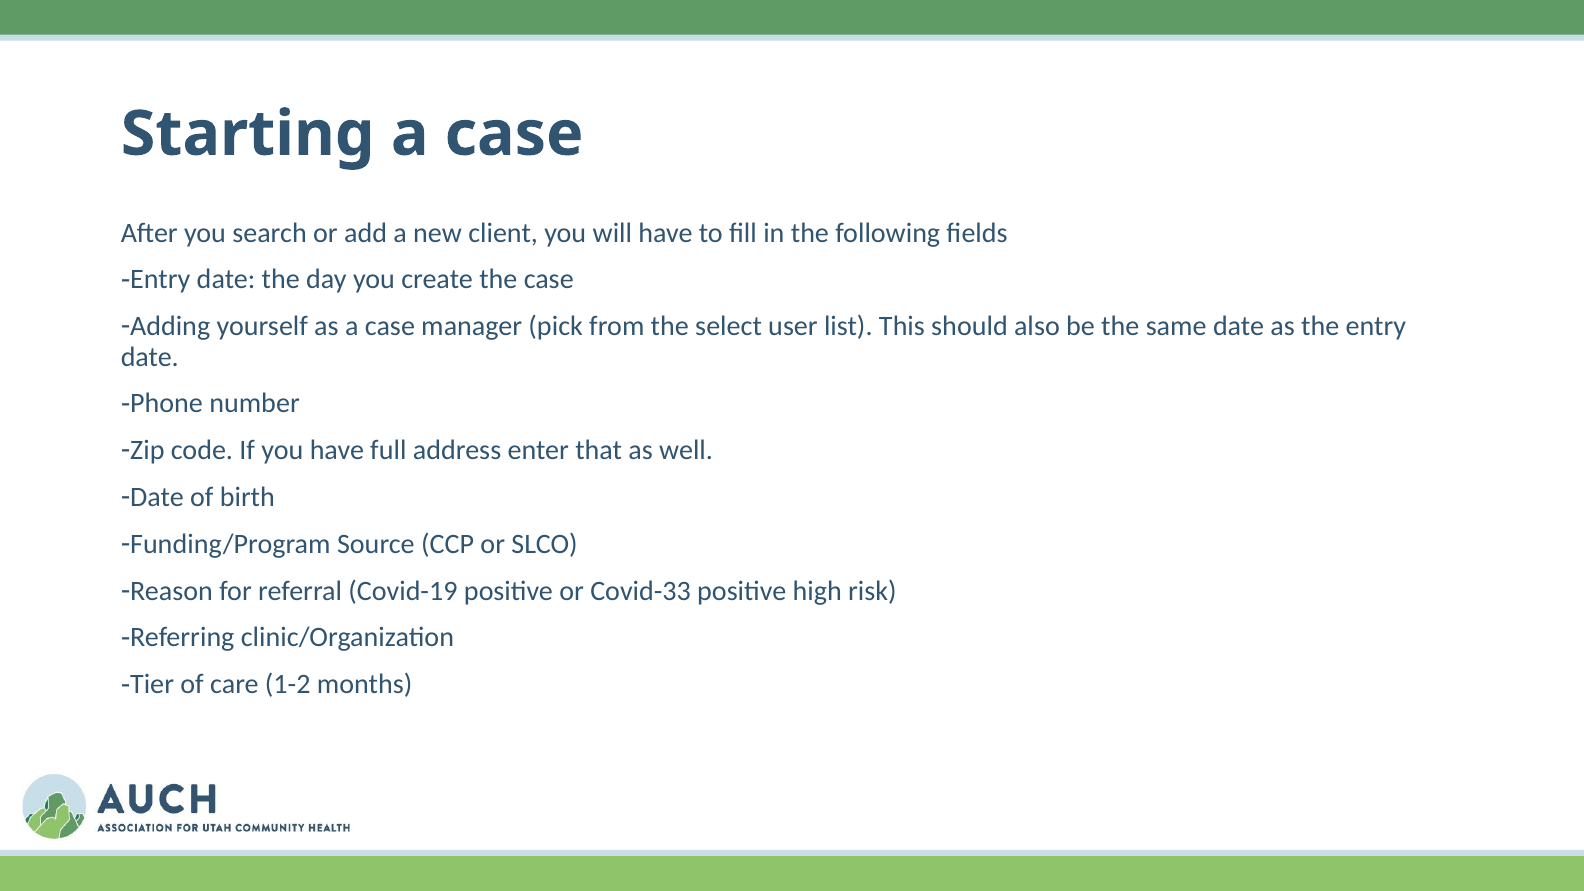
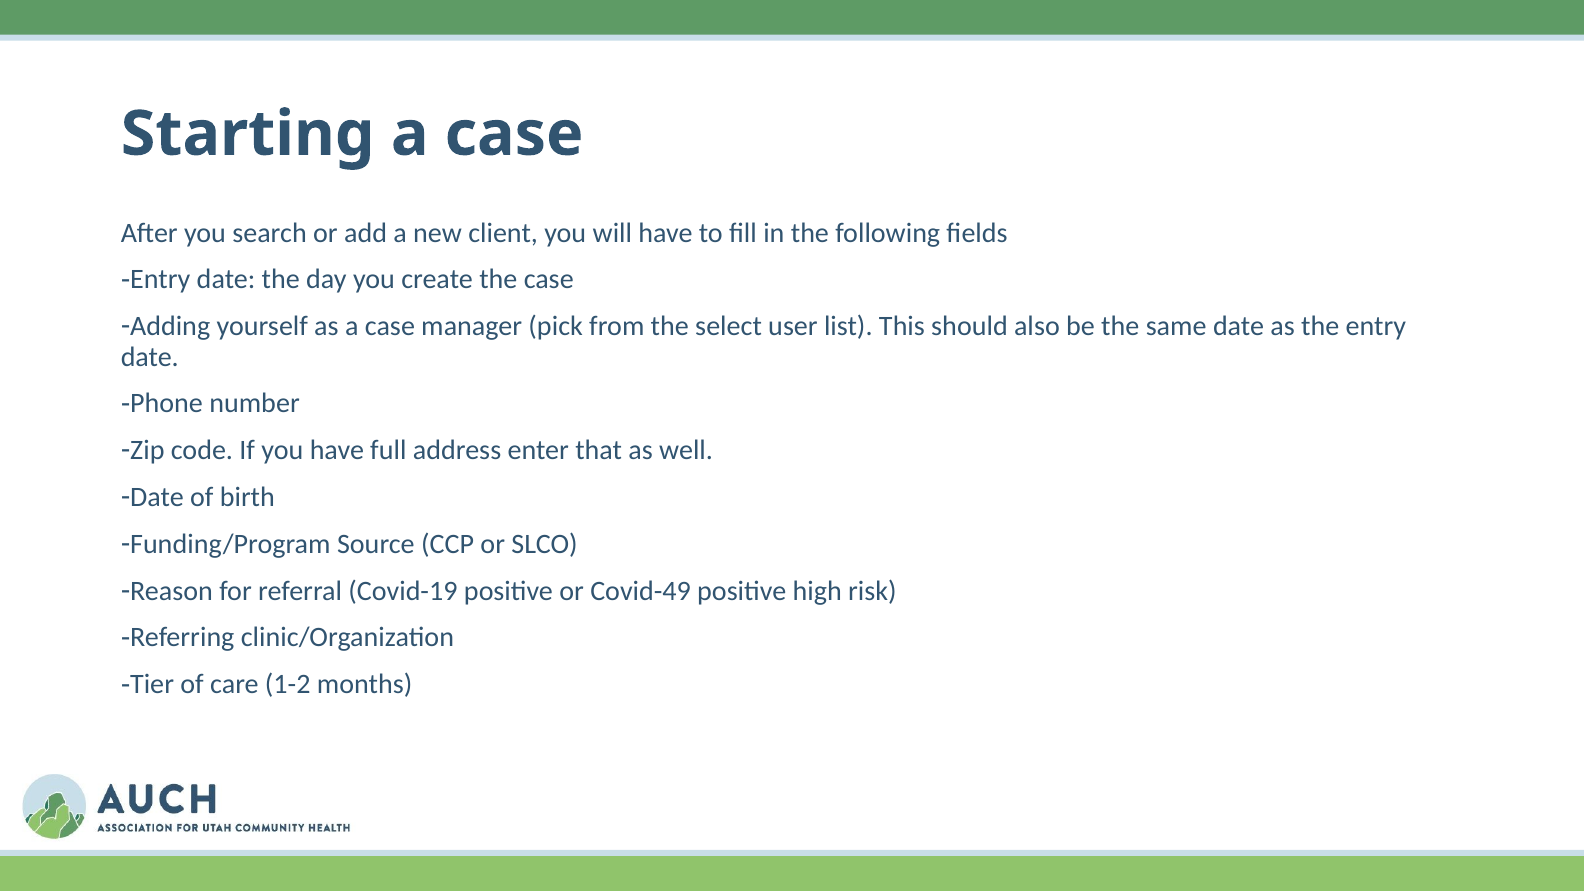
Covid-33: Covid-33 -> Covid-49
